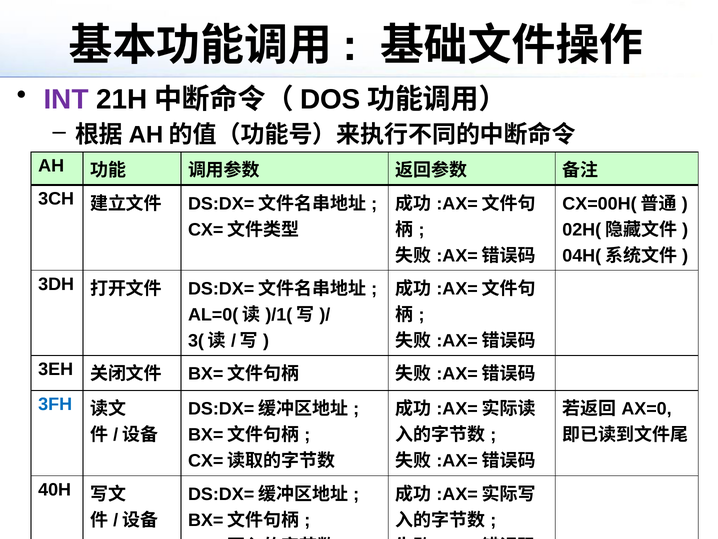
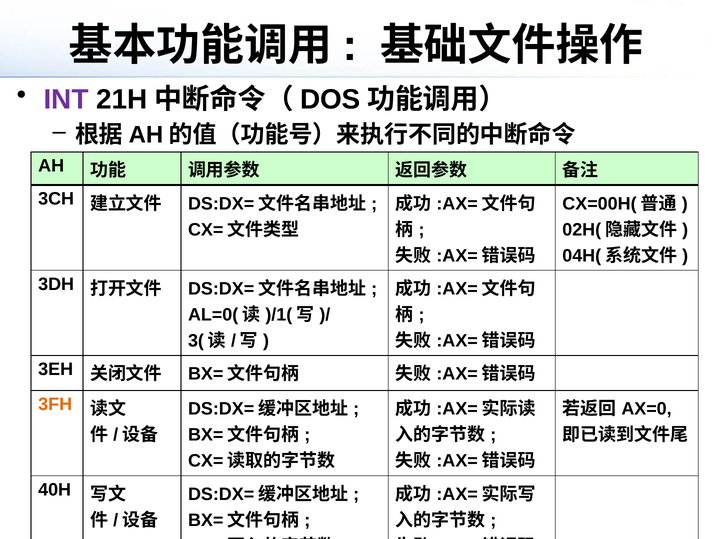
3FH colour: blue -> orange
